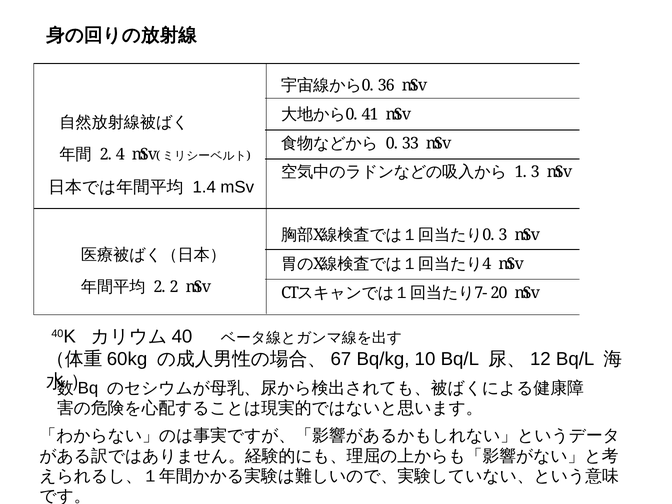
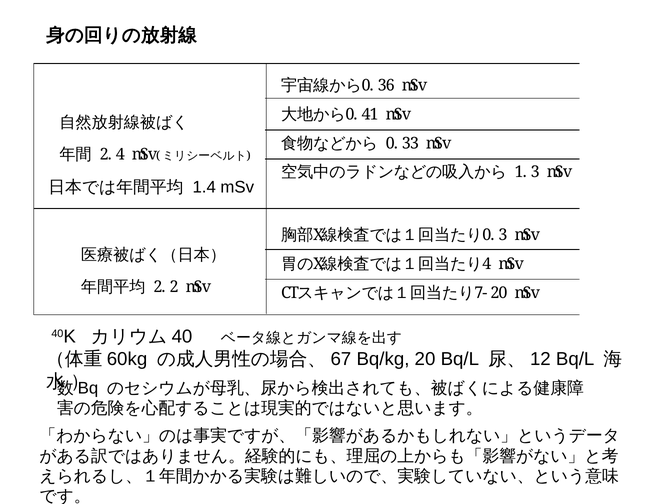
10: 10 -> 20
